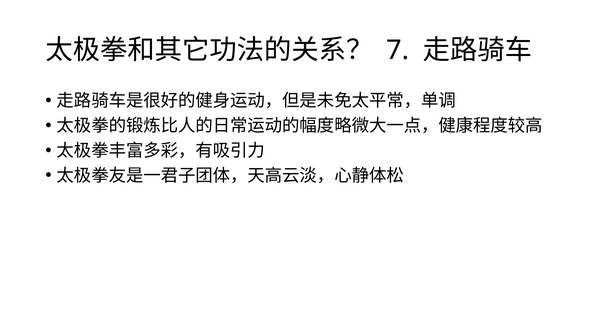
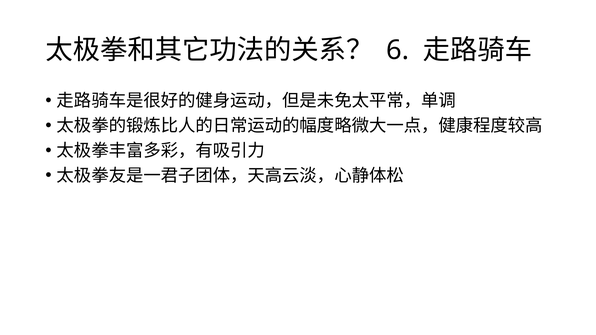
7: 7 -> 6
